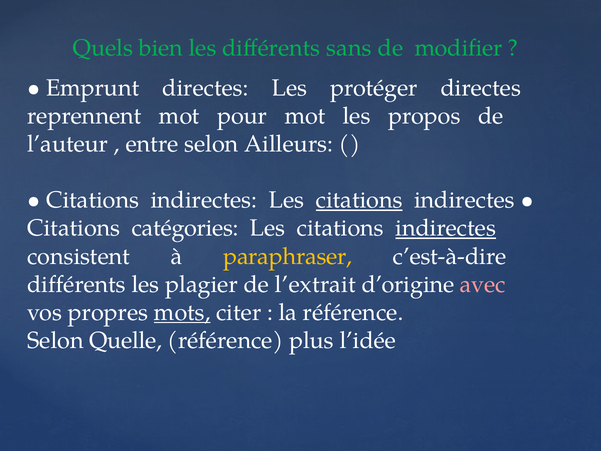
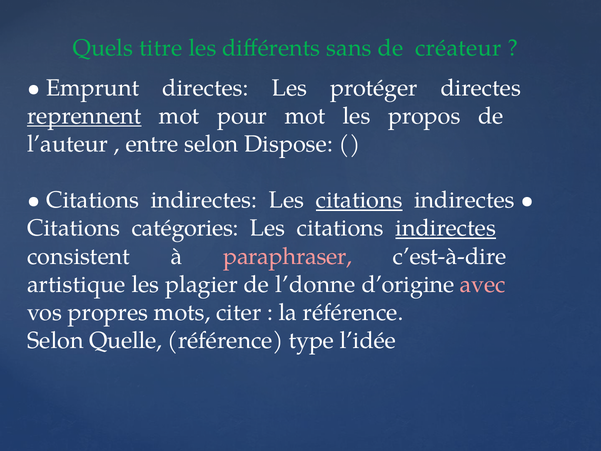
bien: bien -> titre
modifier: modifier -> créateur
reprennent underline: none -> present
Ailleurs: Ailleurs -> Dispose
paraphraser colour: yellow -> pink
différents at (76, 284): différents -> artistique
l’extrait: l’extrait -> l’donne
mots underline: present -> none
plus: plus -> type
